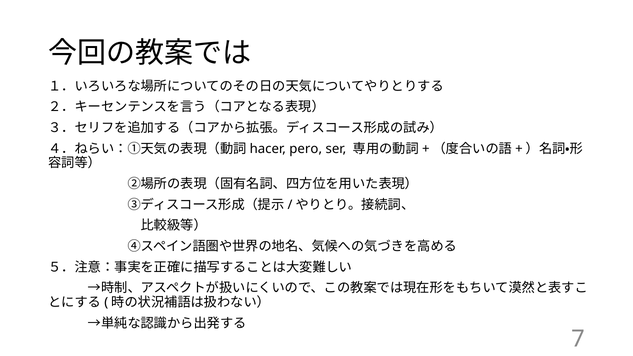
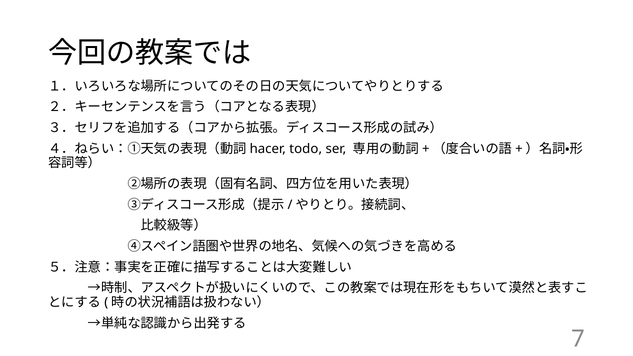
pero: pero -> todo
